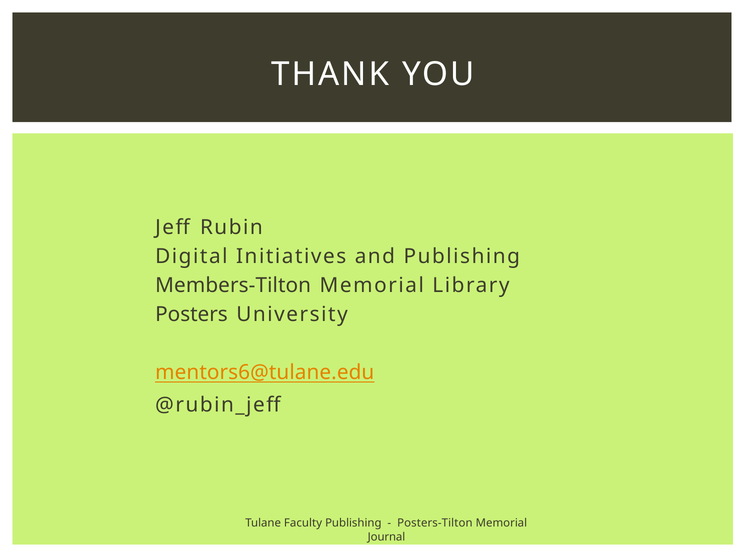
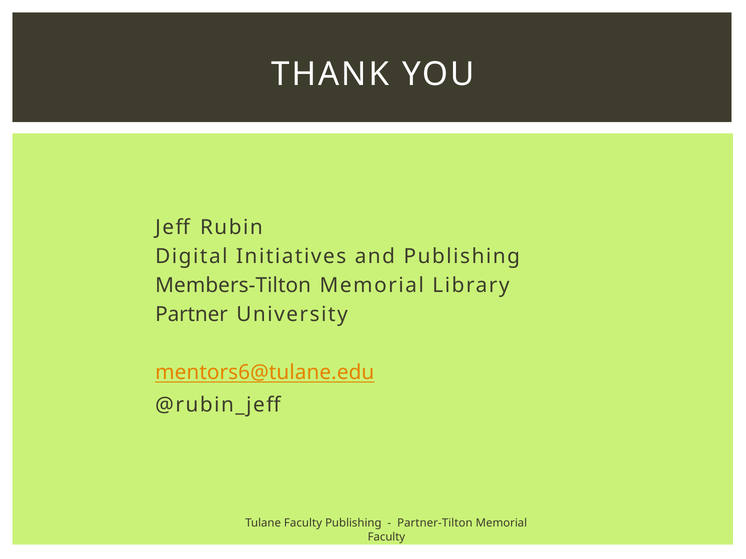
Posters: Posters -> Partner
Posters-Tilton: Posters-Tilton -> Partner-Tilton
Journal at (386, 537): Journal -> Faculty
